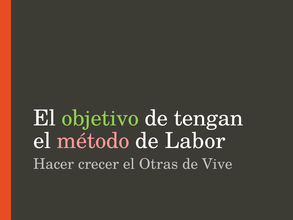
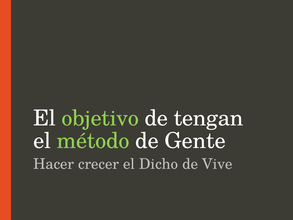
método colour: pink -> light green
Labor: Labor -> Gente
Otras: Otras -> Dicho
